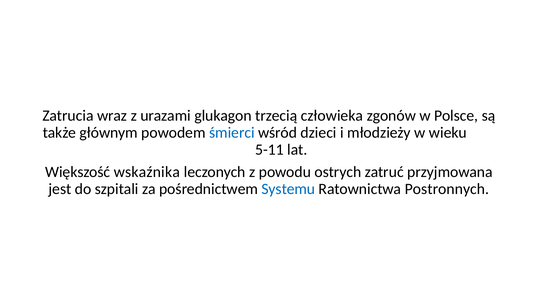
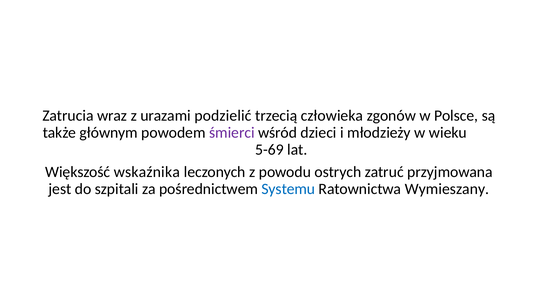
glukagon: glukagon -> podzielić
śmierci colour: blue -> purple
5-11: 5-11 -> 5-69
Postronnych: Postronnych -> Wymieszany
